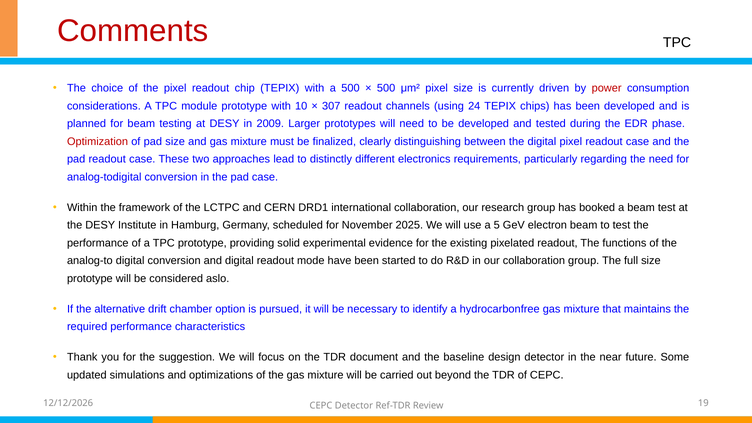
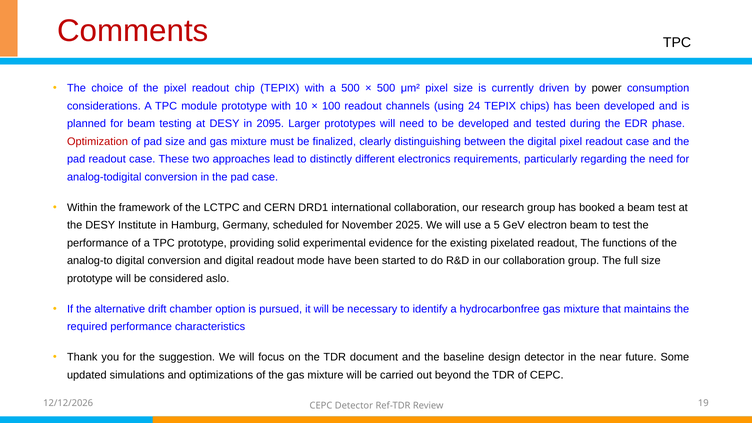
power colour: red -> black
307: 307 -> 100
2009: 2009 -> 2095
